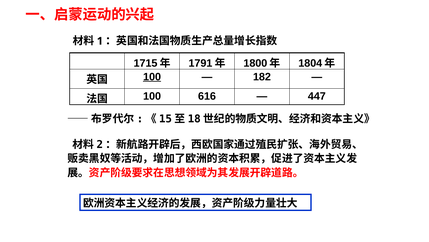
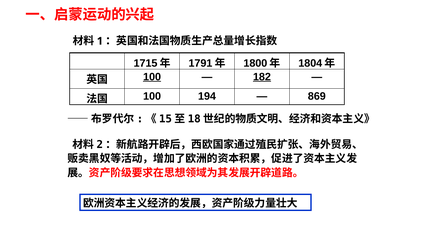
182 underline: none -> present
616: 616 -> 194
447: 447 -> 869
